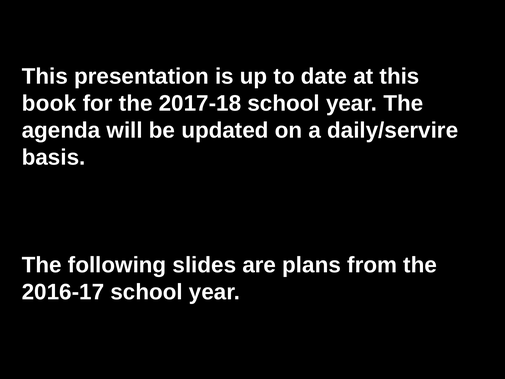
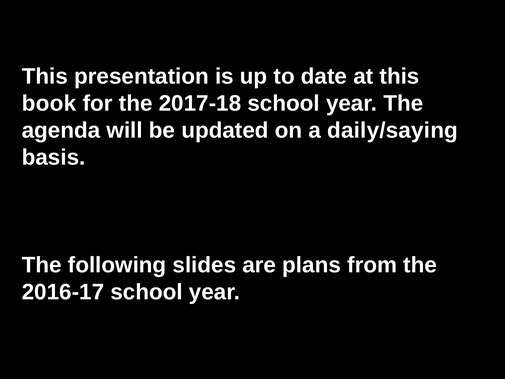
daily/servire: daily/servire -> daily/saying
